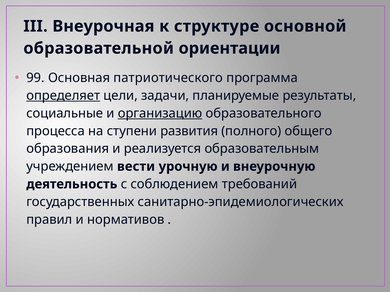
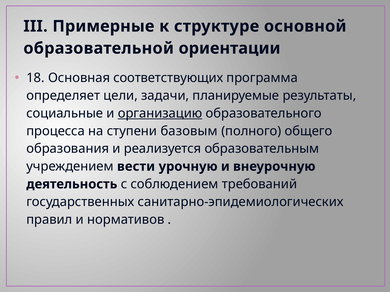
Внеурочная: Внеурочная -> Примерные
99: 99 -> 18
патриотического: патриотического -> соответствующих
определяет underline: present -> none
развития: развития -> базовым
